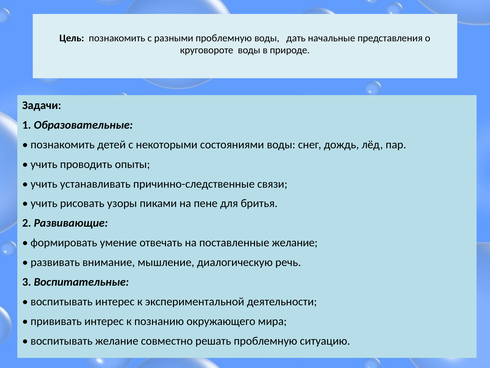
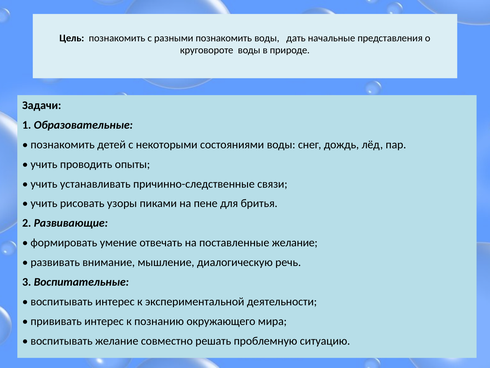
разными проблемную: проблемную -> познакомить
